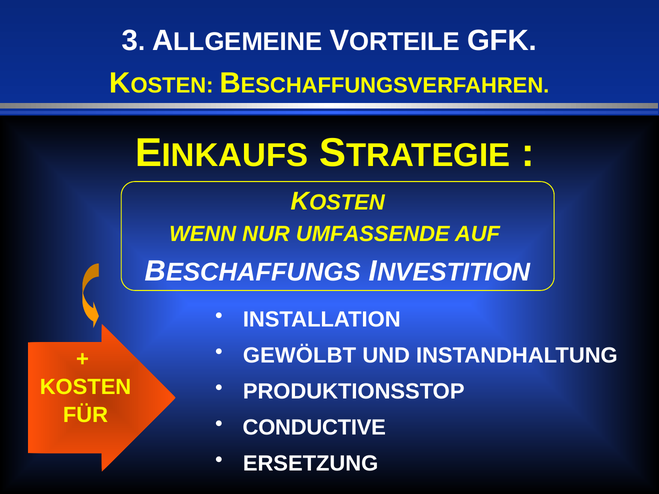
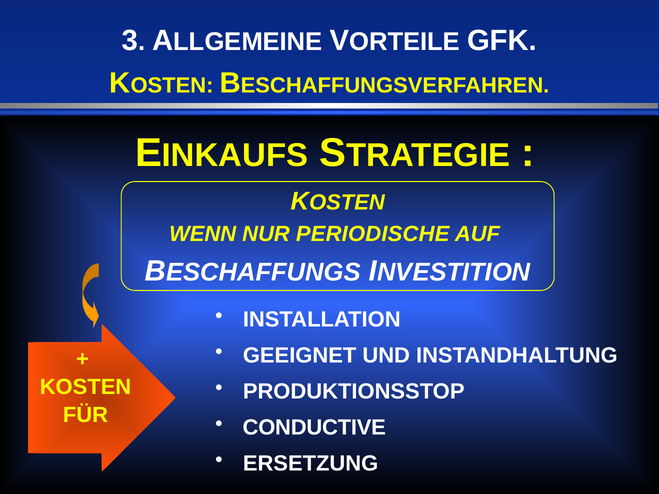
UMFASSENDE: UMFASSENDE -> PERIODISCHE
GEWÖLBT: GEWÖLBT -> GEEIGNET
